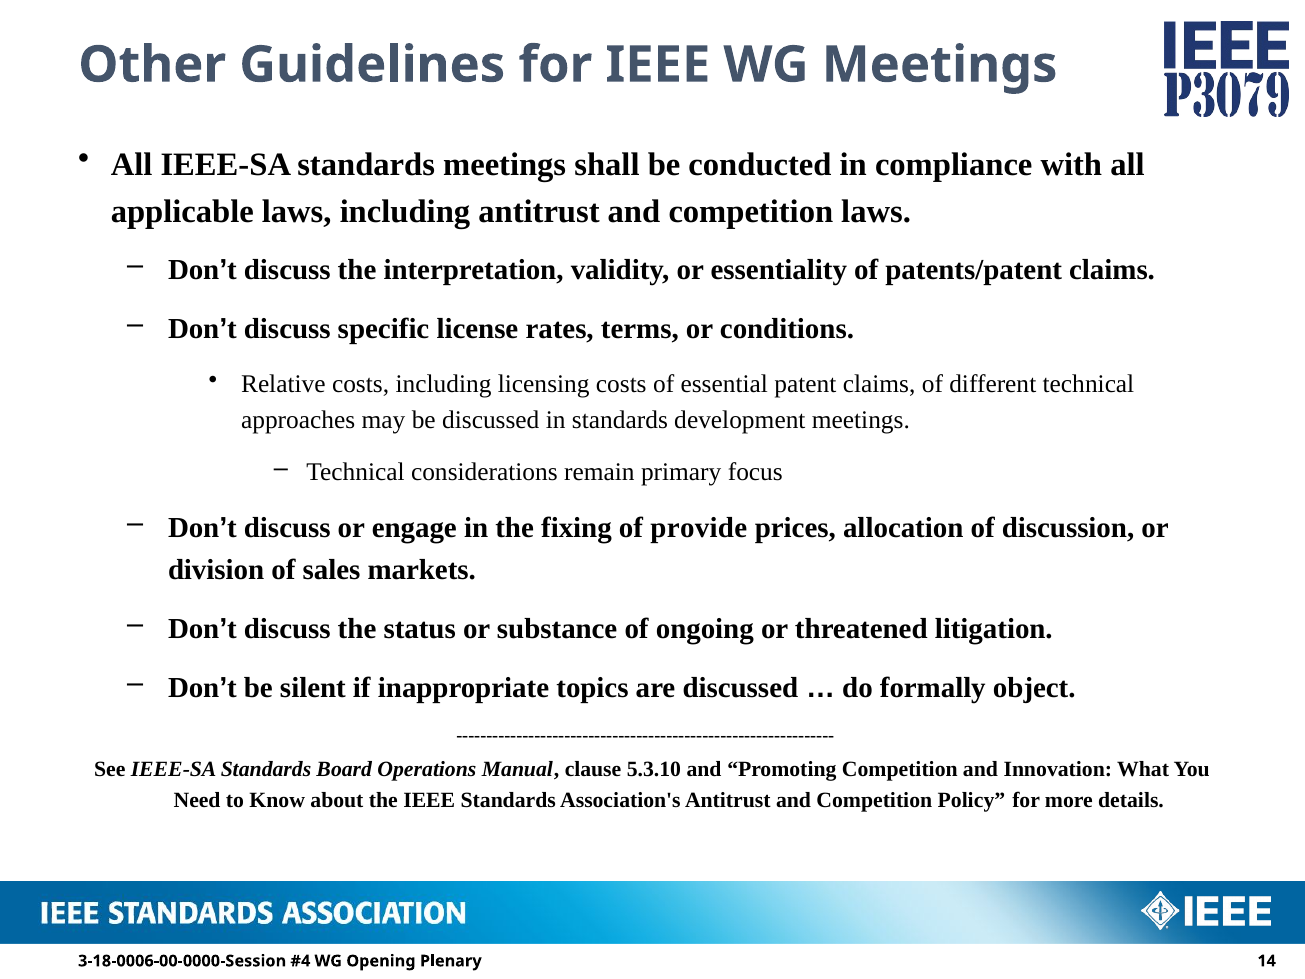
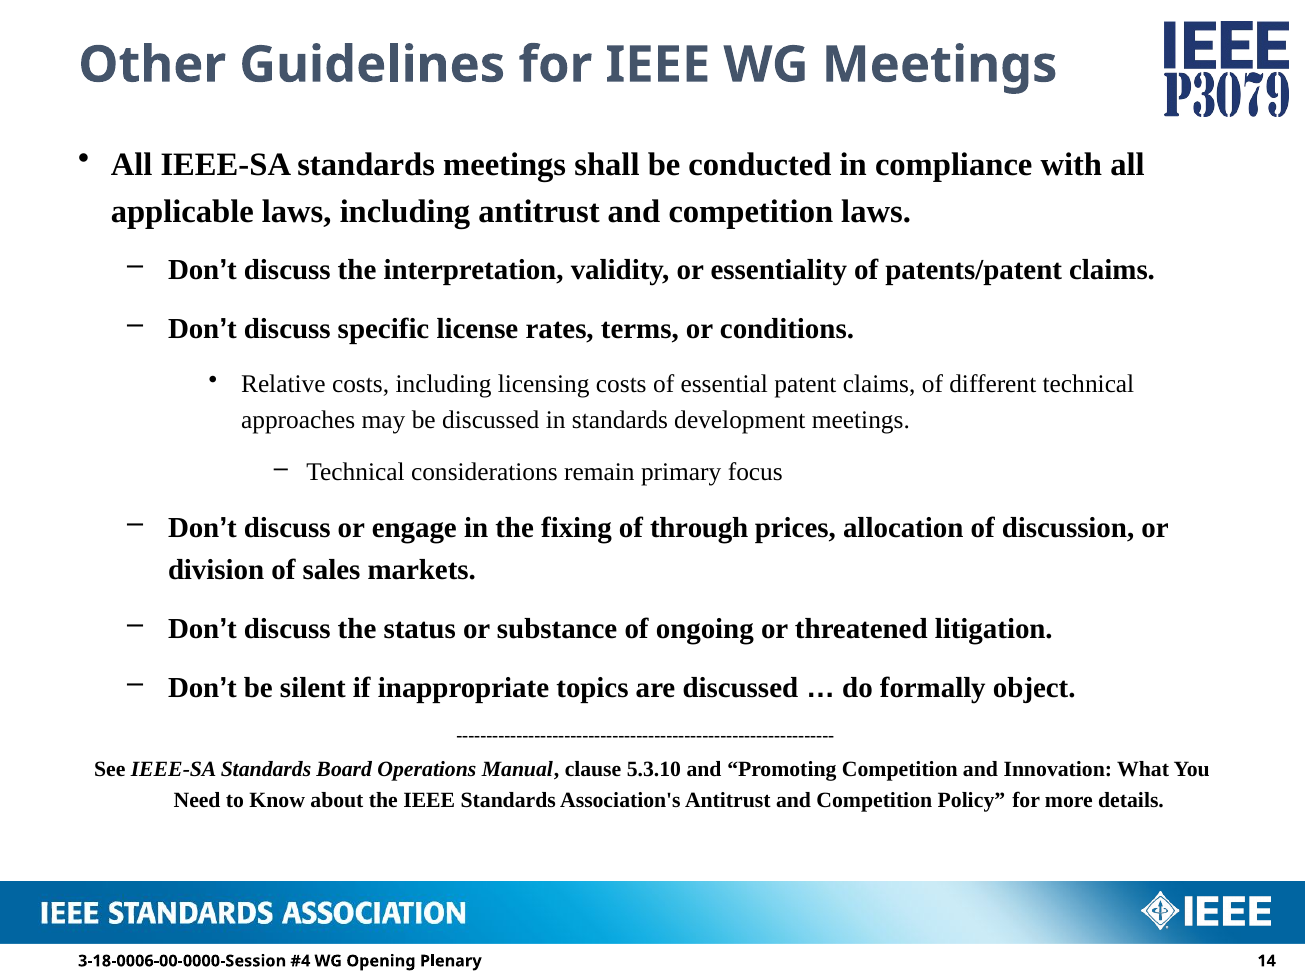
provide: provide -> through
